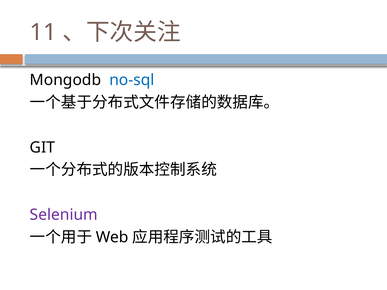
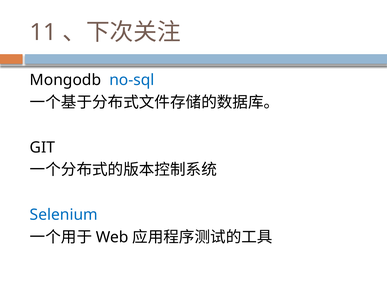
Selenium colour: purple -> blue
